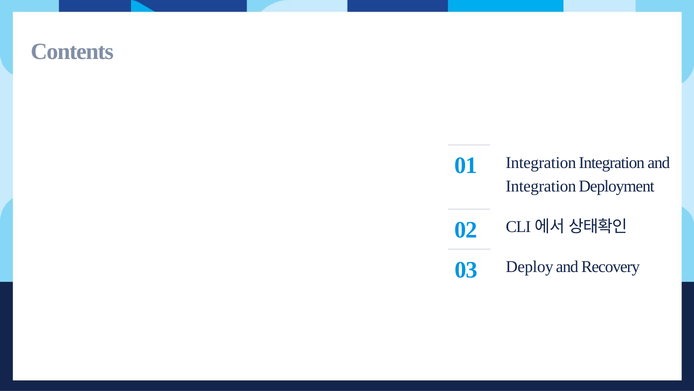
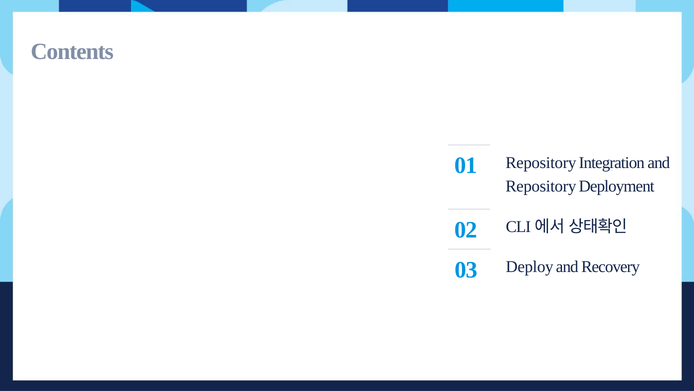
Integration at (541, 163): Integration -> Repository
Integration at (541, 186): Integration -> Repository
